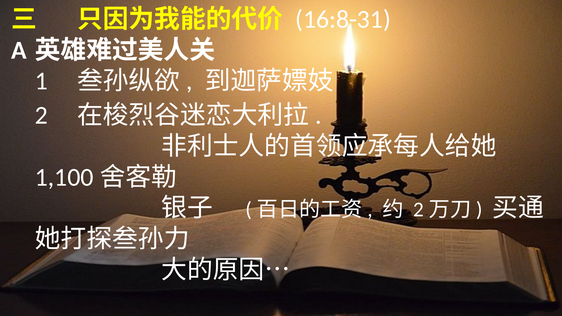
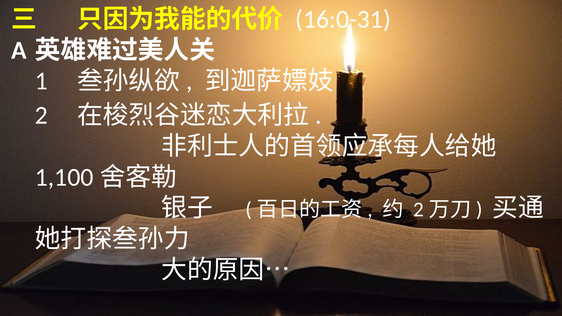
16:8-31: 16:8-31 -> 16:0-31
